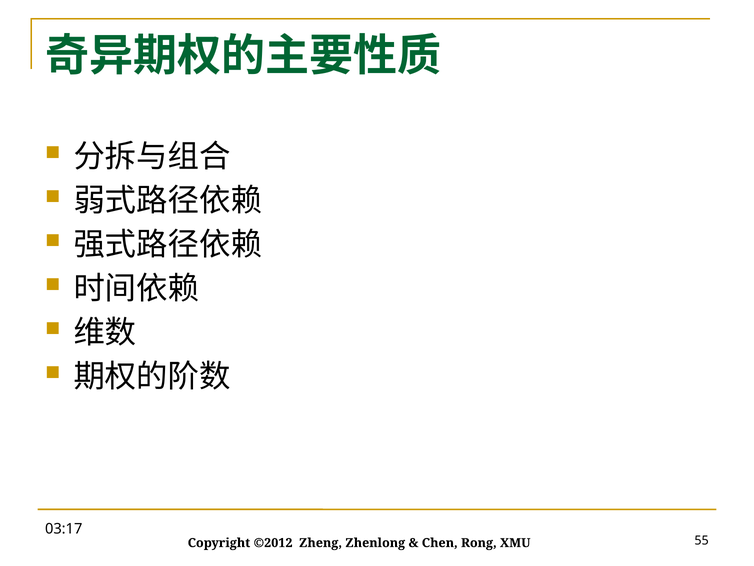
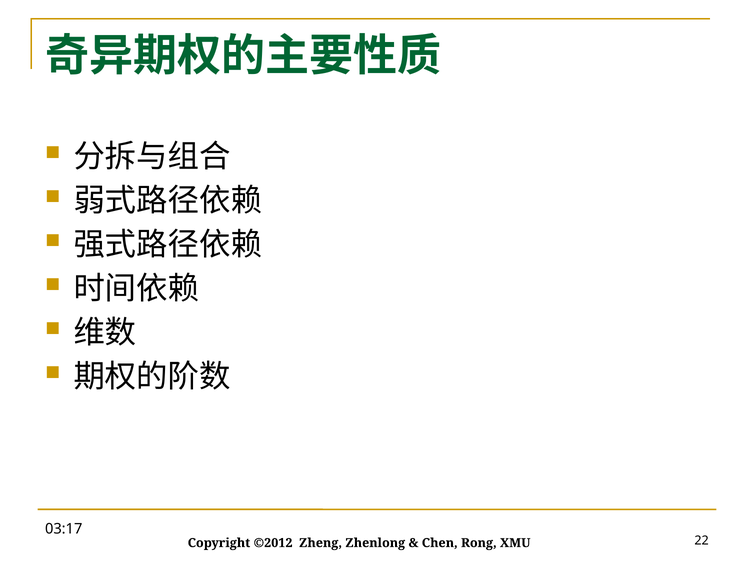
55: 55 -> 22
